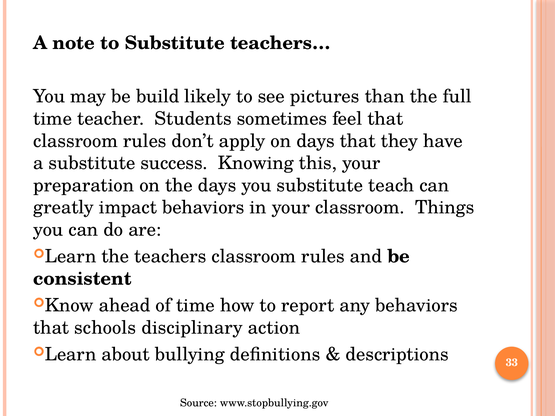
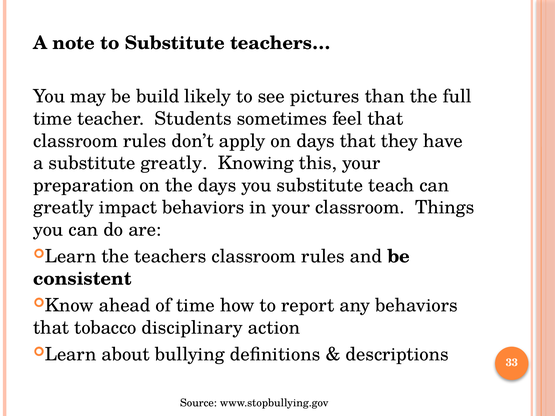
substitute success: success -> greatly
schools: schools -> tobacco
